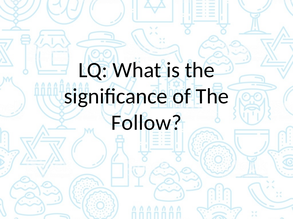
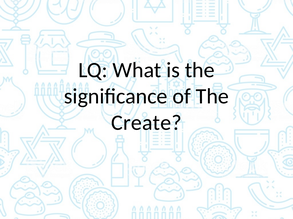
Follow: Follow -> Create
